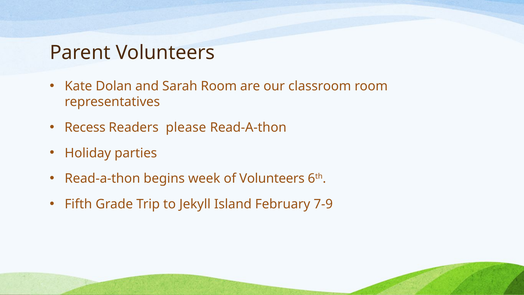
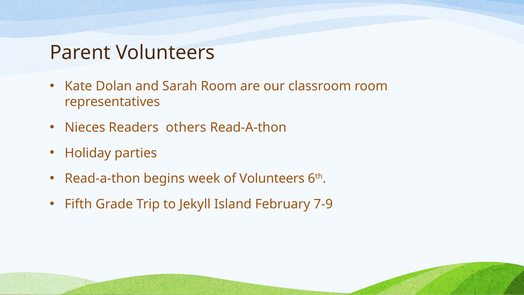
Recess: Recess -> Nieces
please: please -> others
